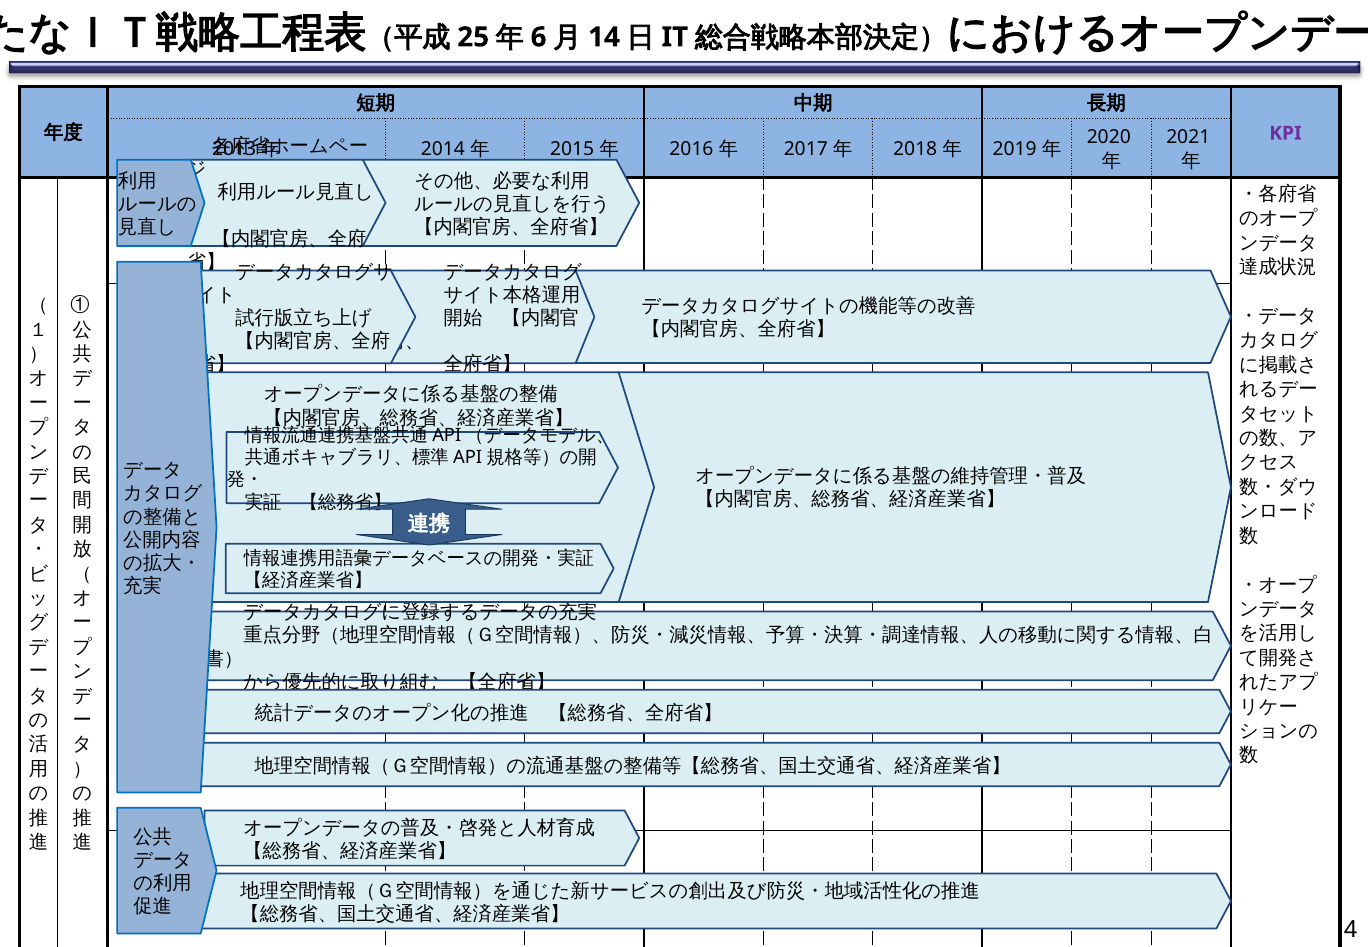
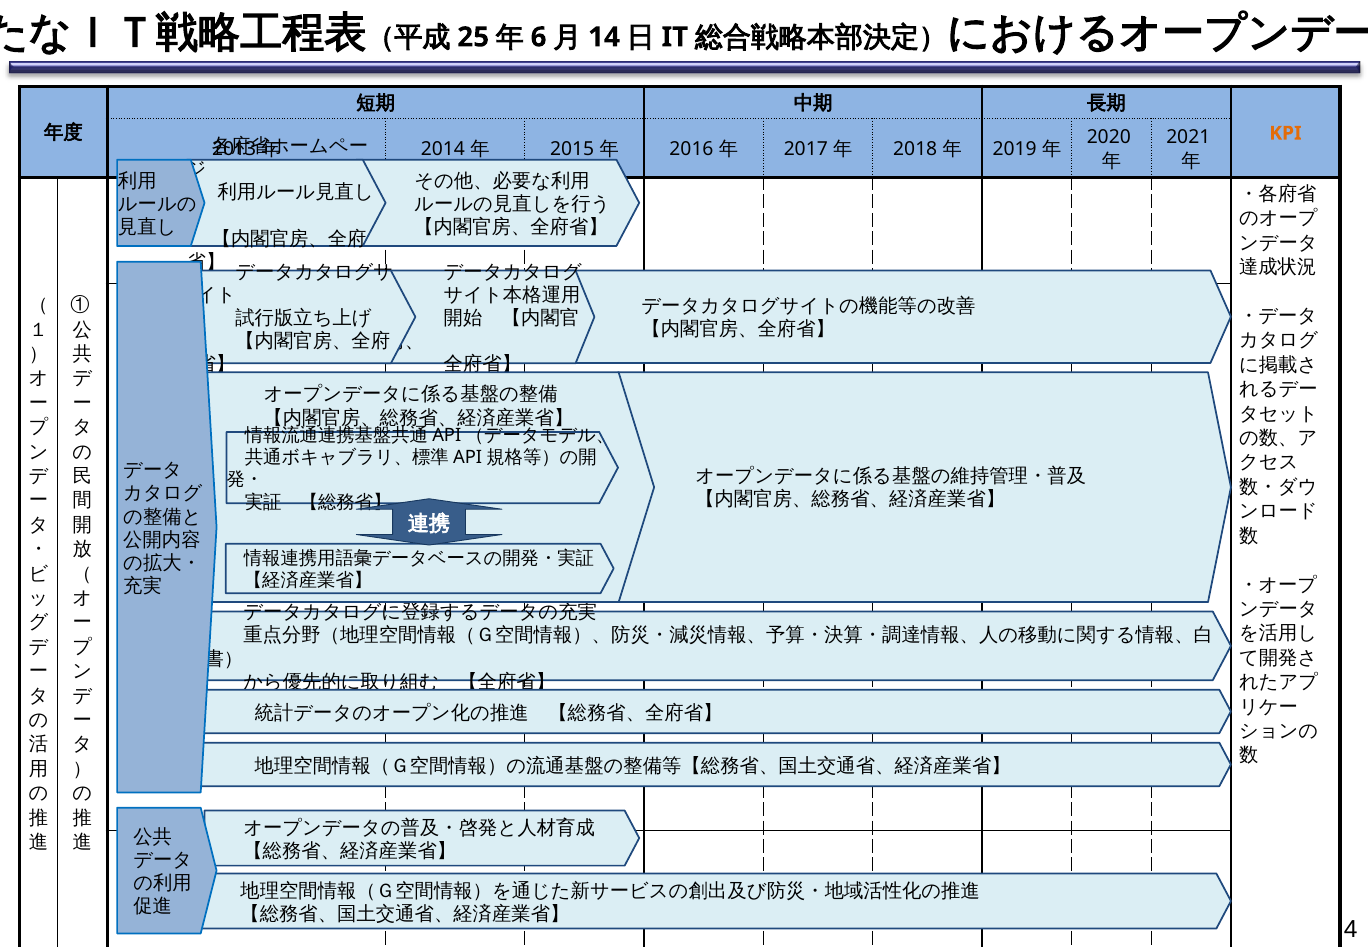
KPI colour: purple -> orange
